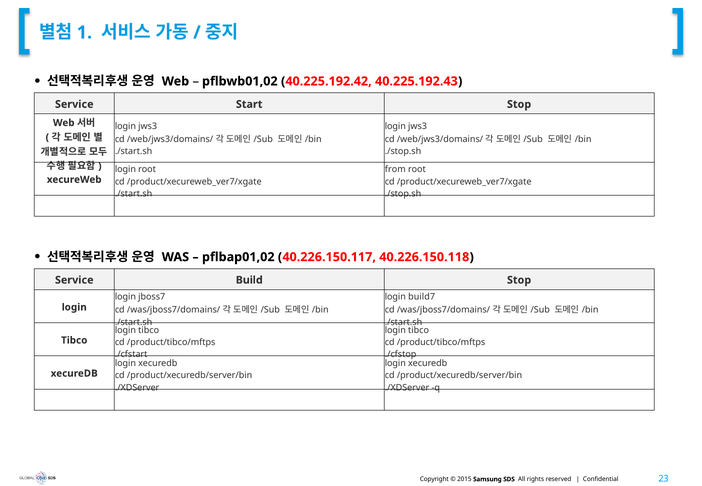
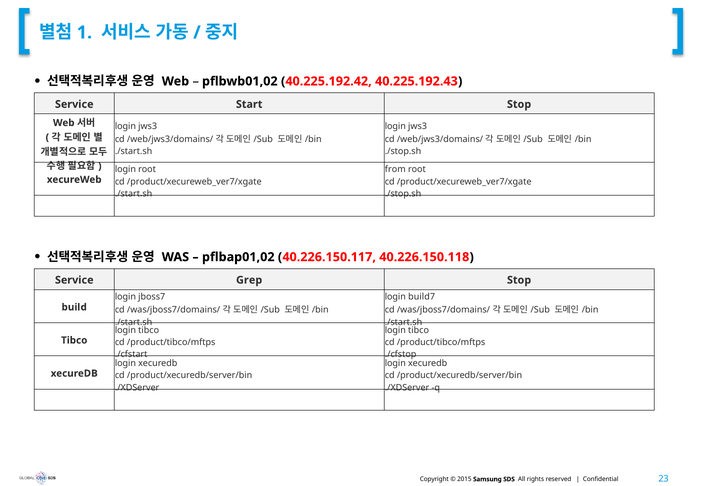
Build: Build -> Grep
login at (74, 307): login -> build
